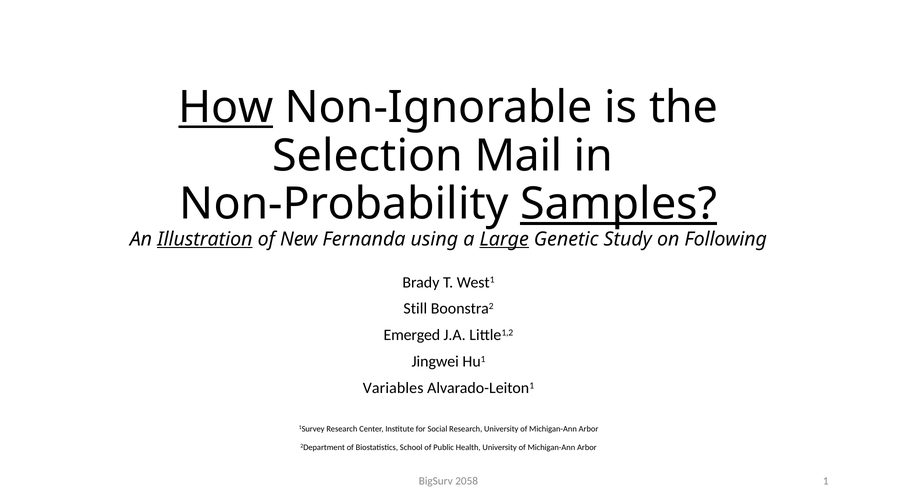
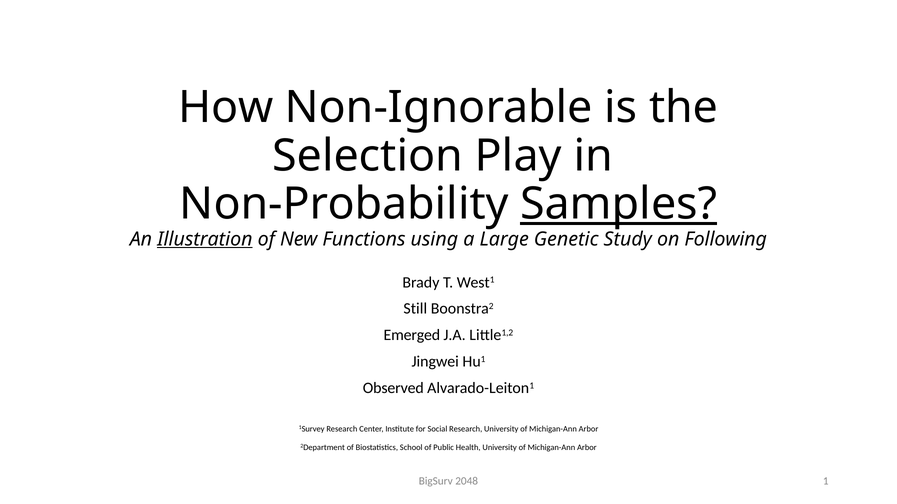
How underline: present -> none
Mail: Mail -> Play
Fernanda: Fernanda -> Functions
Large underline: present -> none
Variables: Variables -> Observed
2058: 2058 -> 2048
